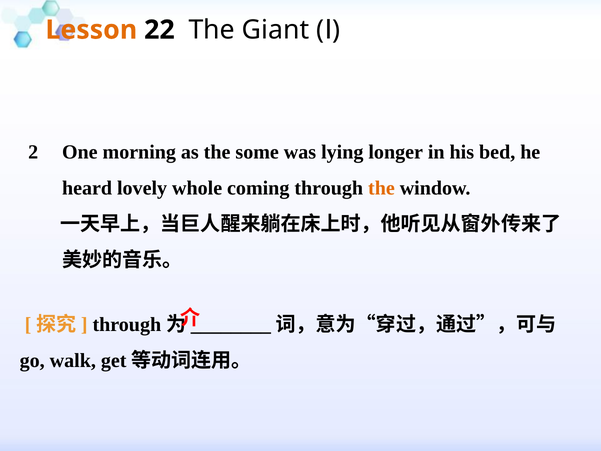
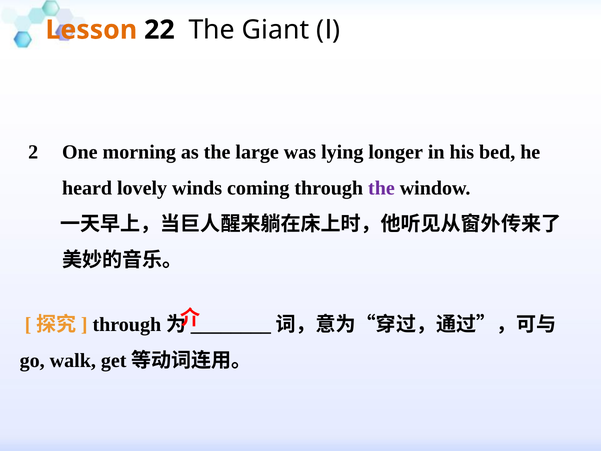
some: some -> large
whole: whole -> winds
the at (381, 188) colour: orange -> purple
